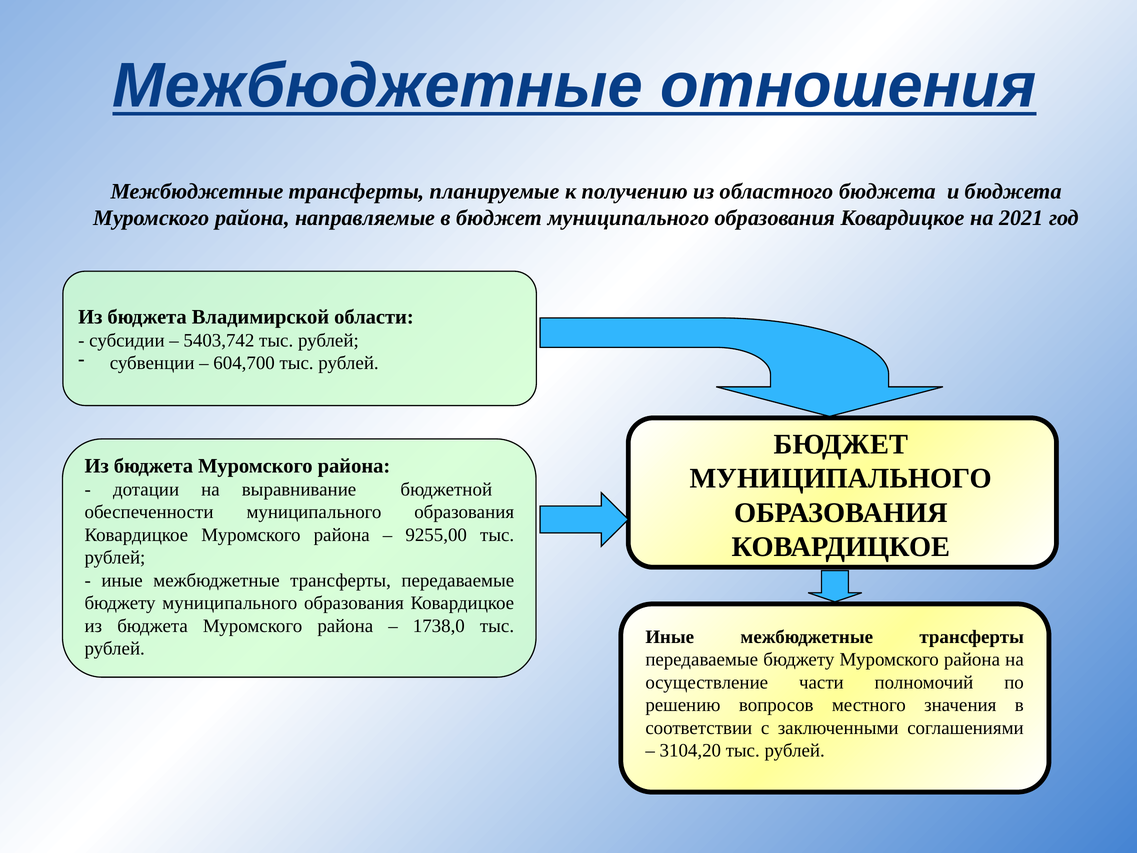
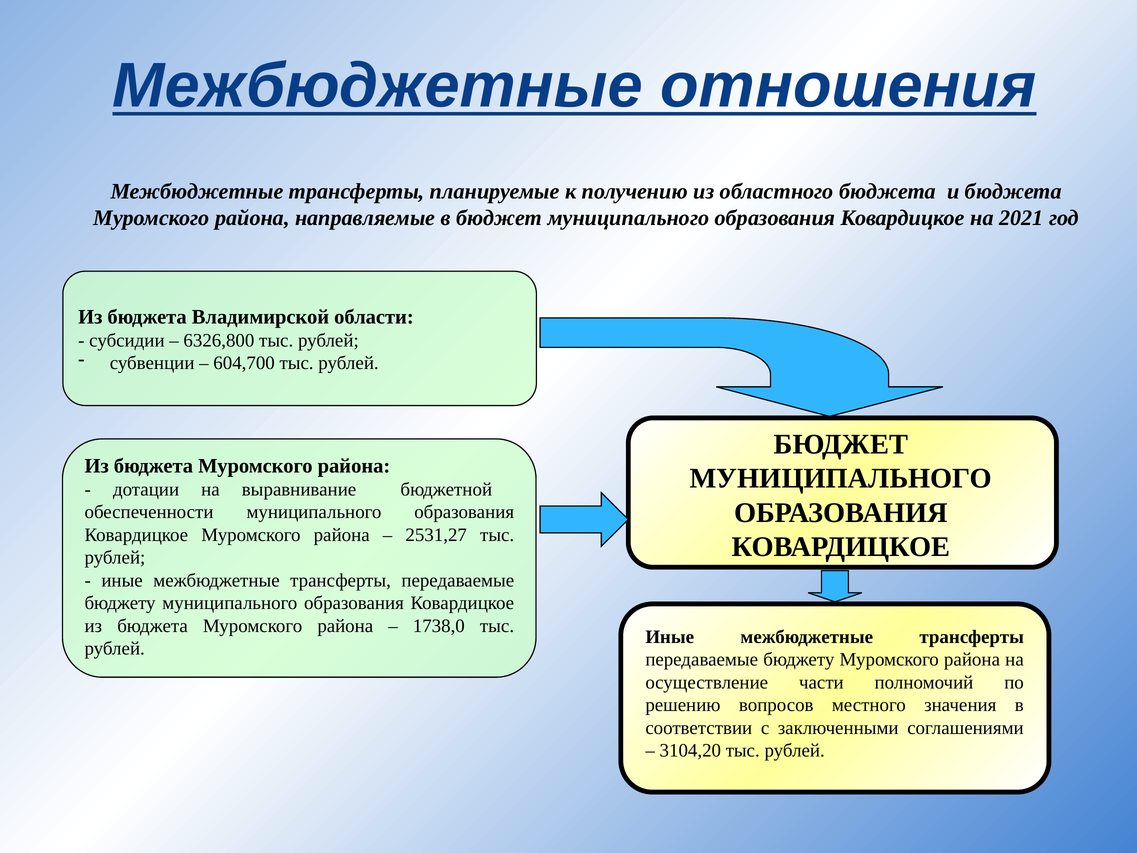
5403,742: 5403,742 -> 6326,800
9255,00: 9255,00 -> 2531,27
